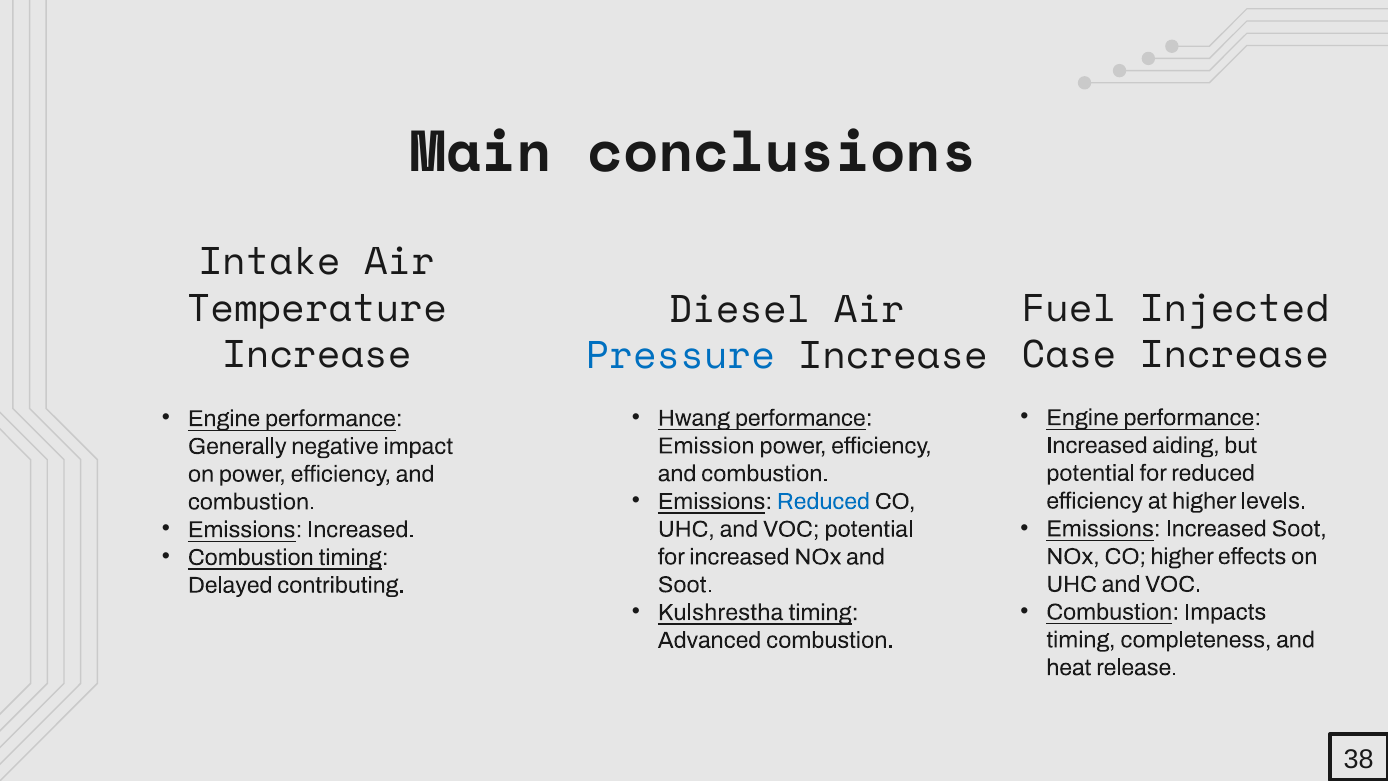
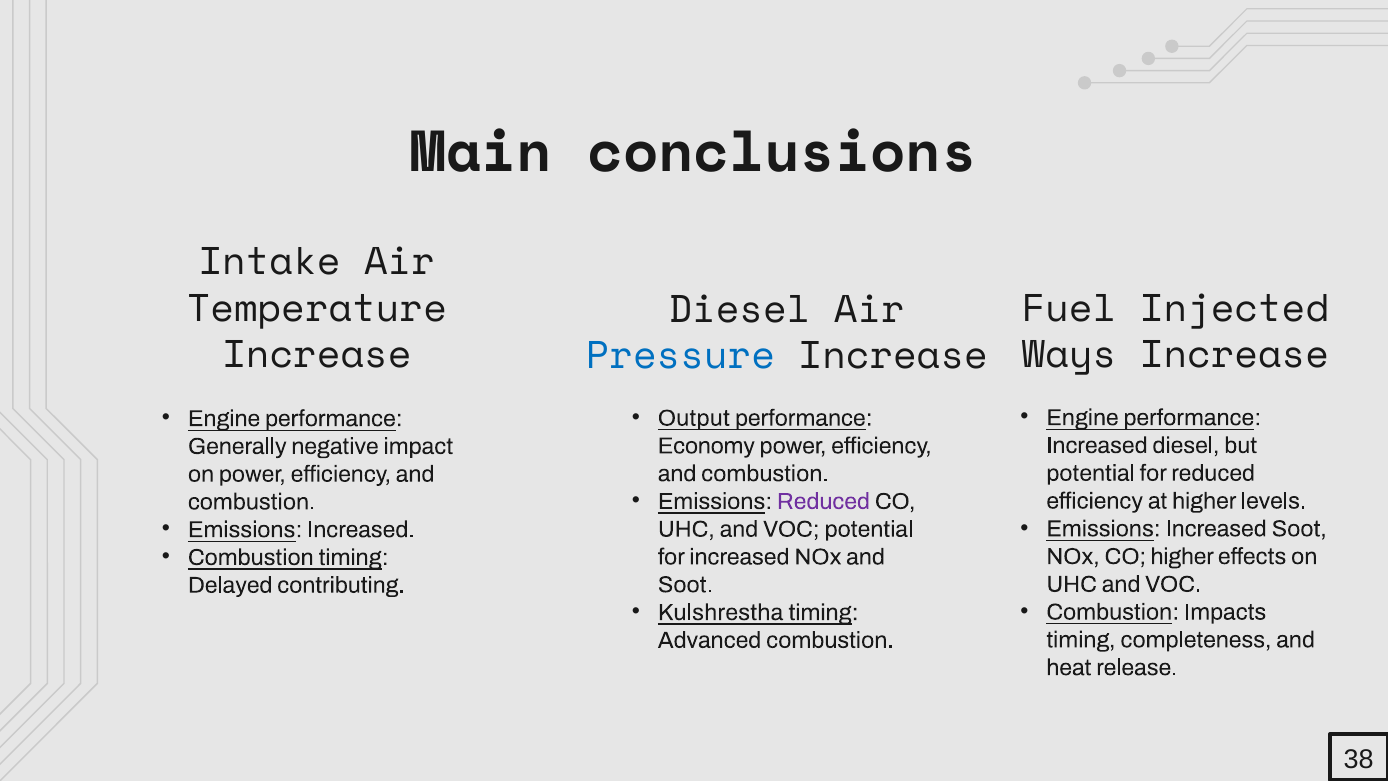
Case: Case -> Ways
Hwang: Hwang -> Output
Increased aiding: aiding -> diesel
Emission: Emission -> Economy
Reduced at (824, 501) colour: blue -> purple
